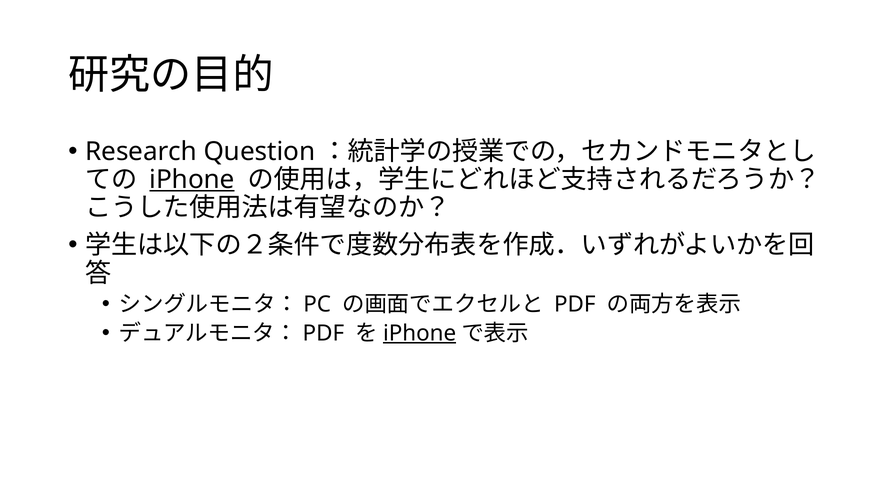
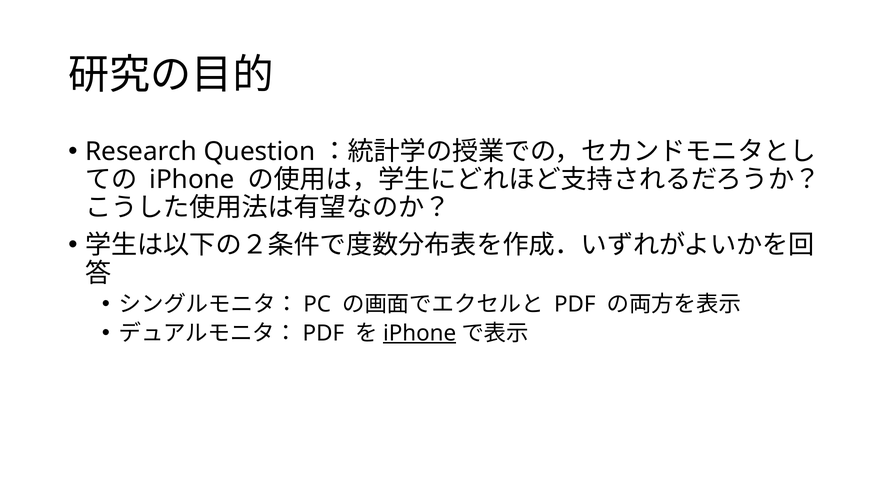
iPhone at (192, 180) underline: present -> none
